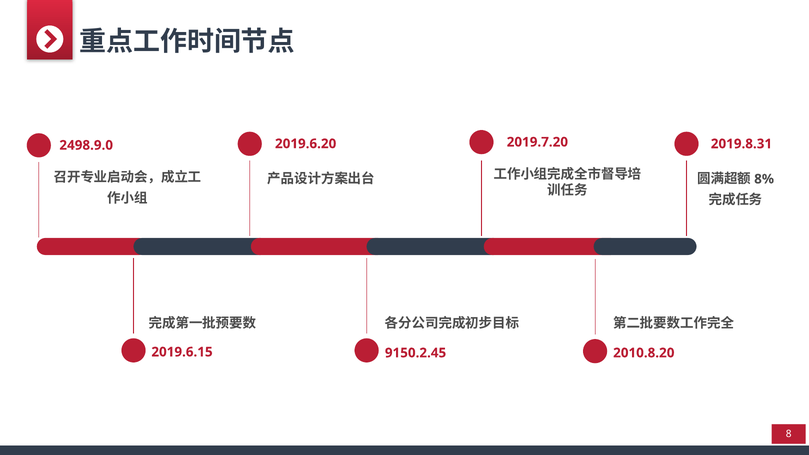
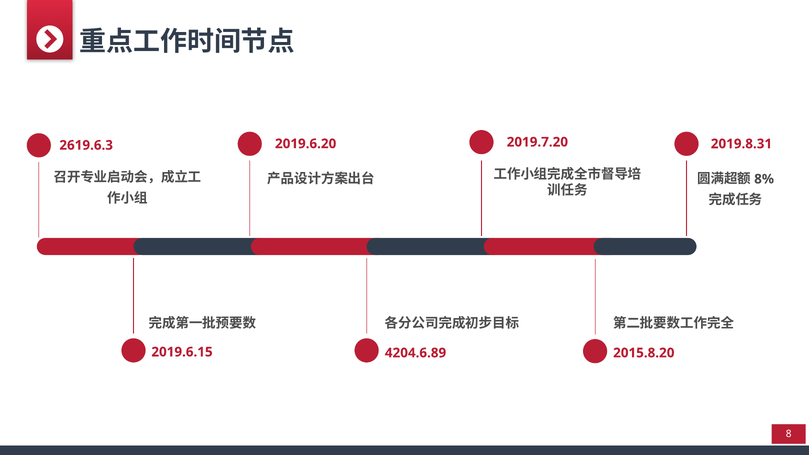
2498.9.0: 2498.9.0 -> 2619.6.3
9150.2.45: 9150.2.45 -> 4204.6.89
2010.8.20: 2010.8.20 -> 2015.8.20
